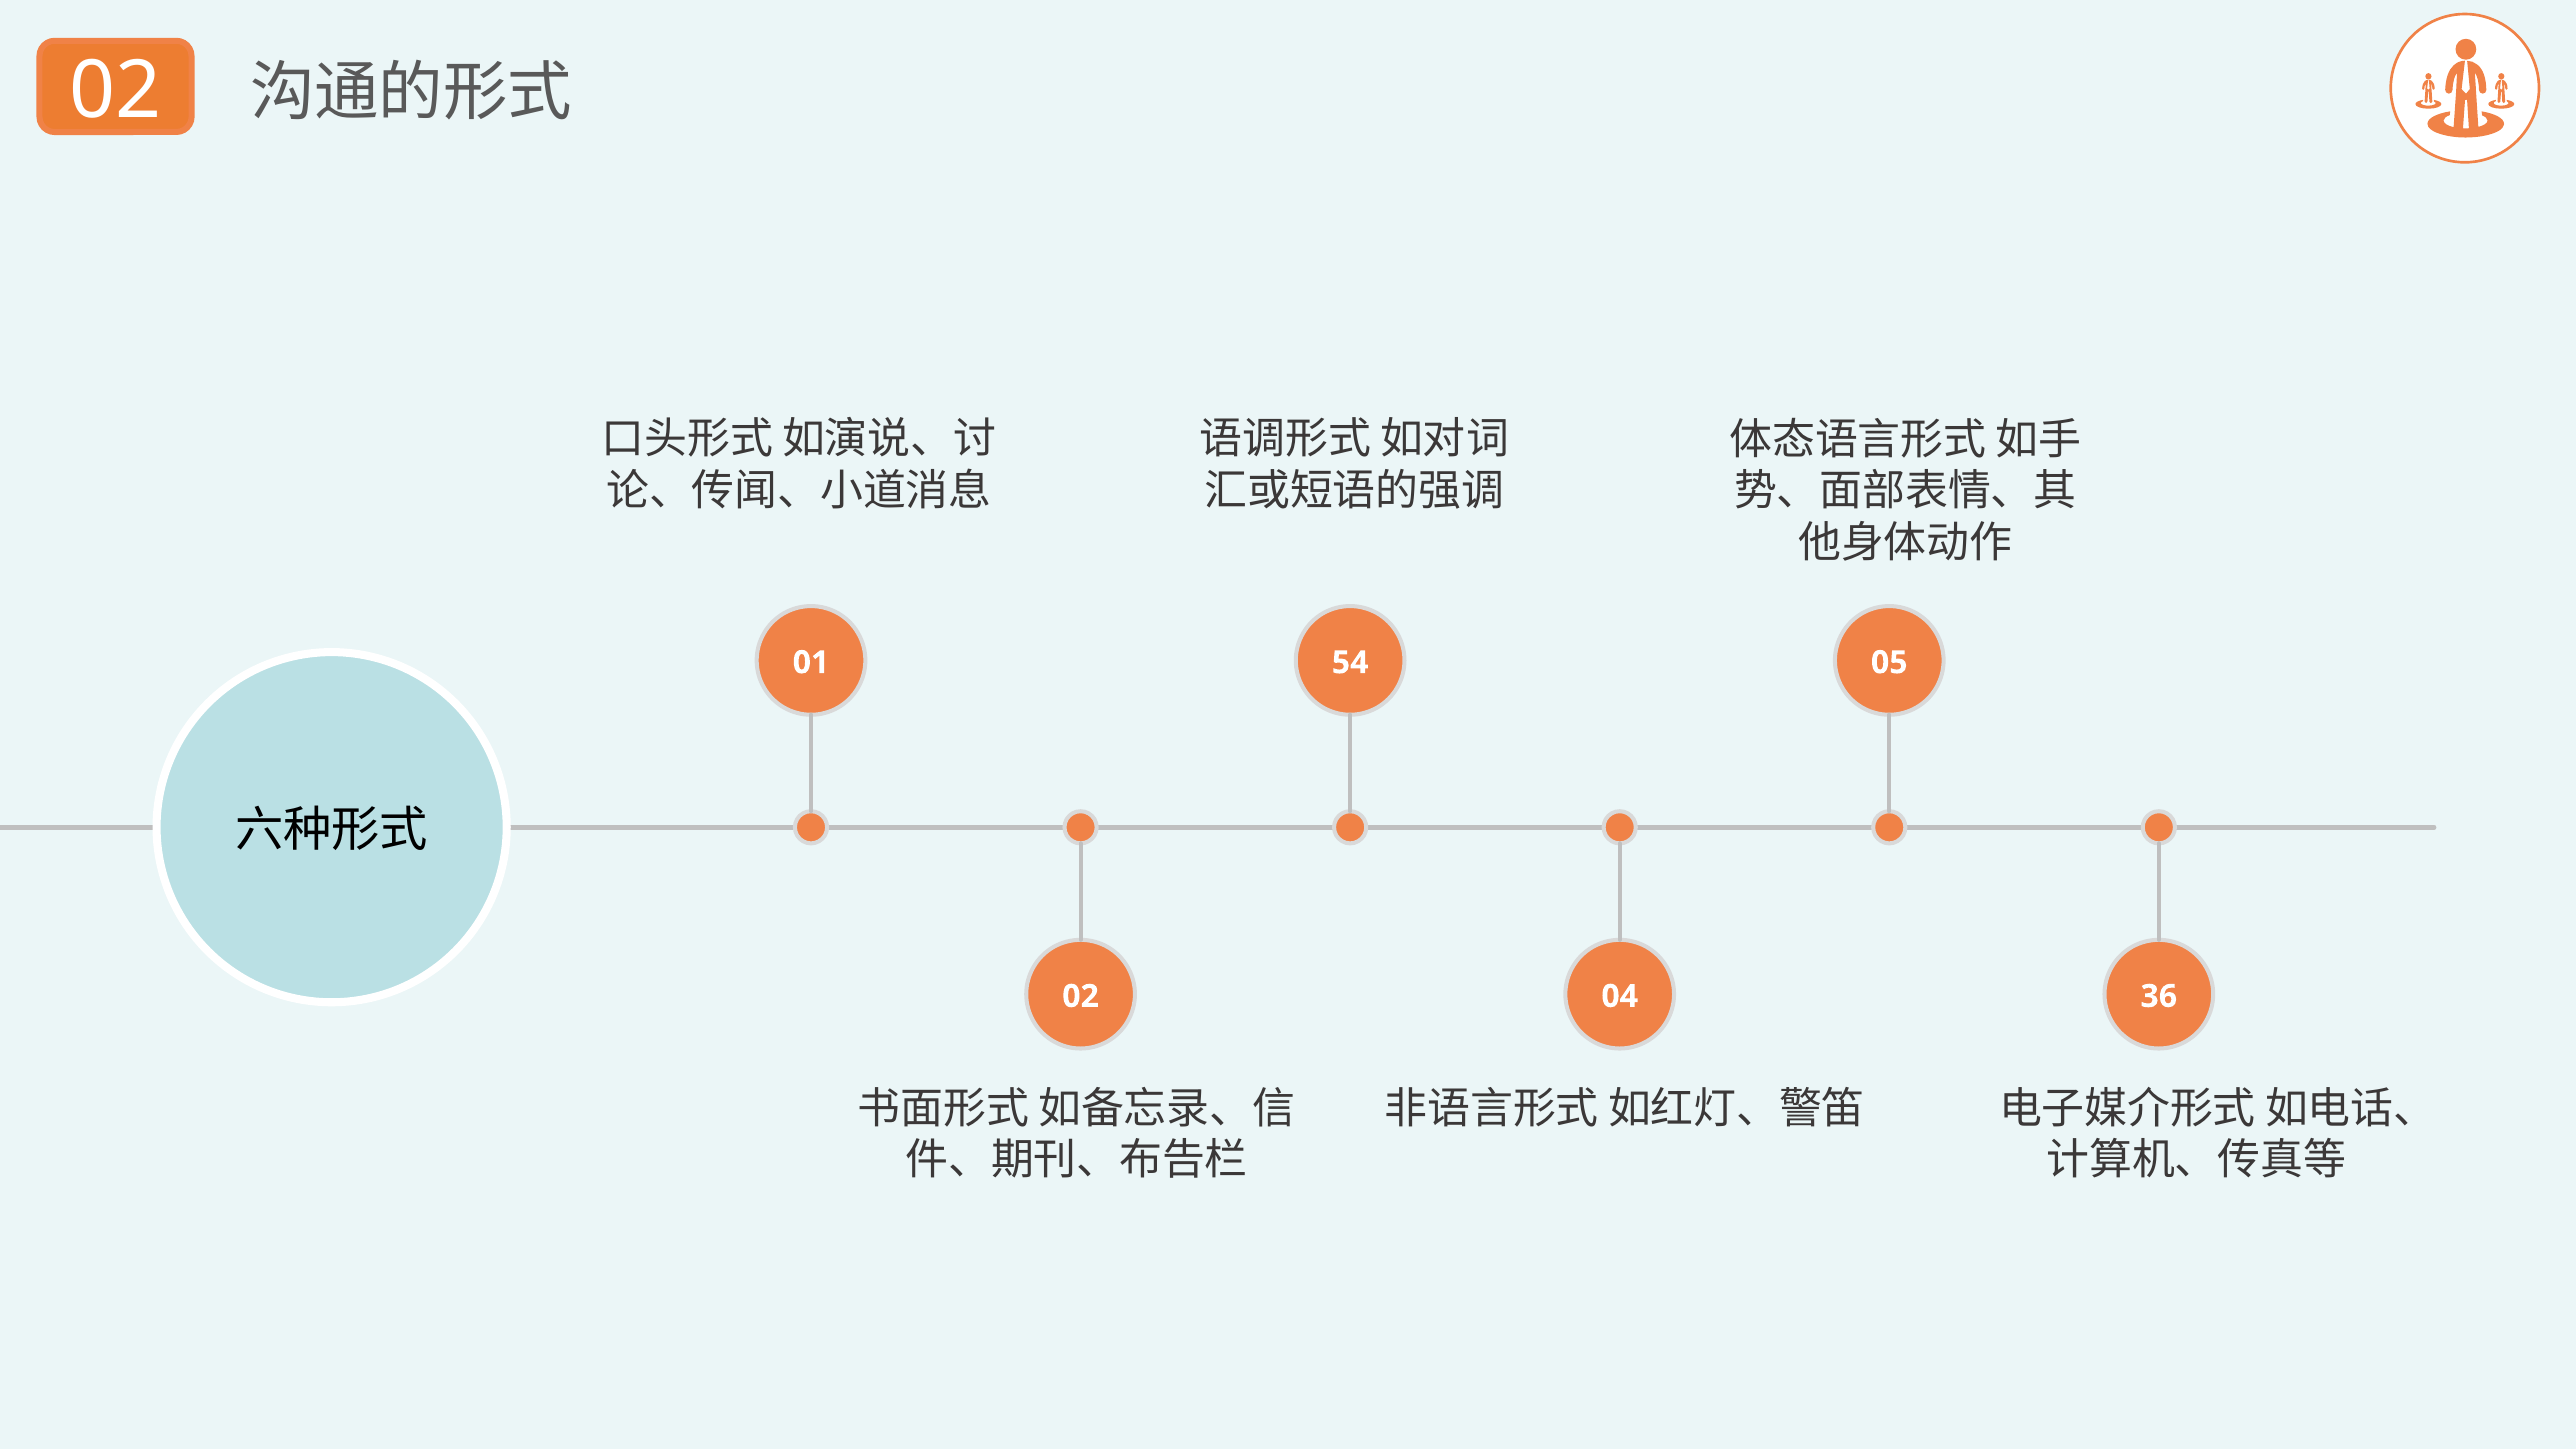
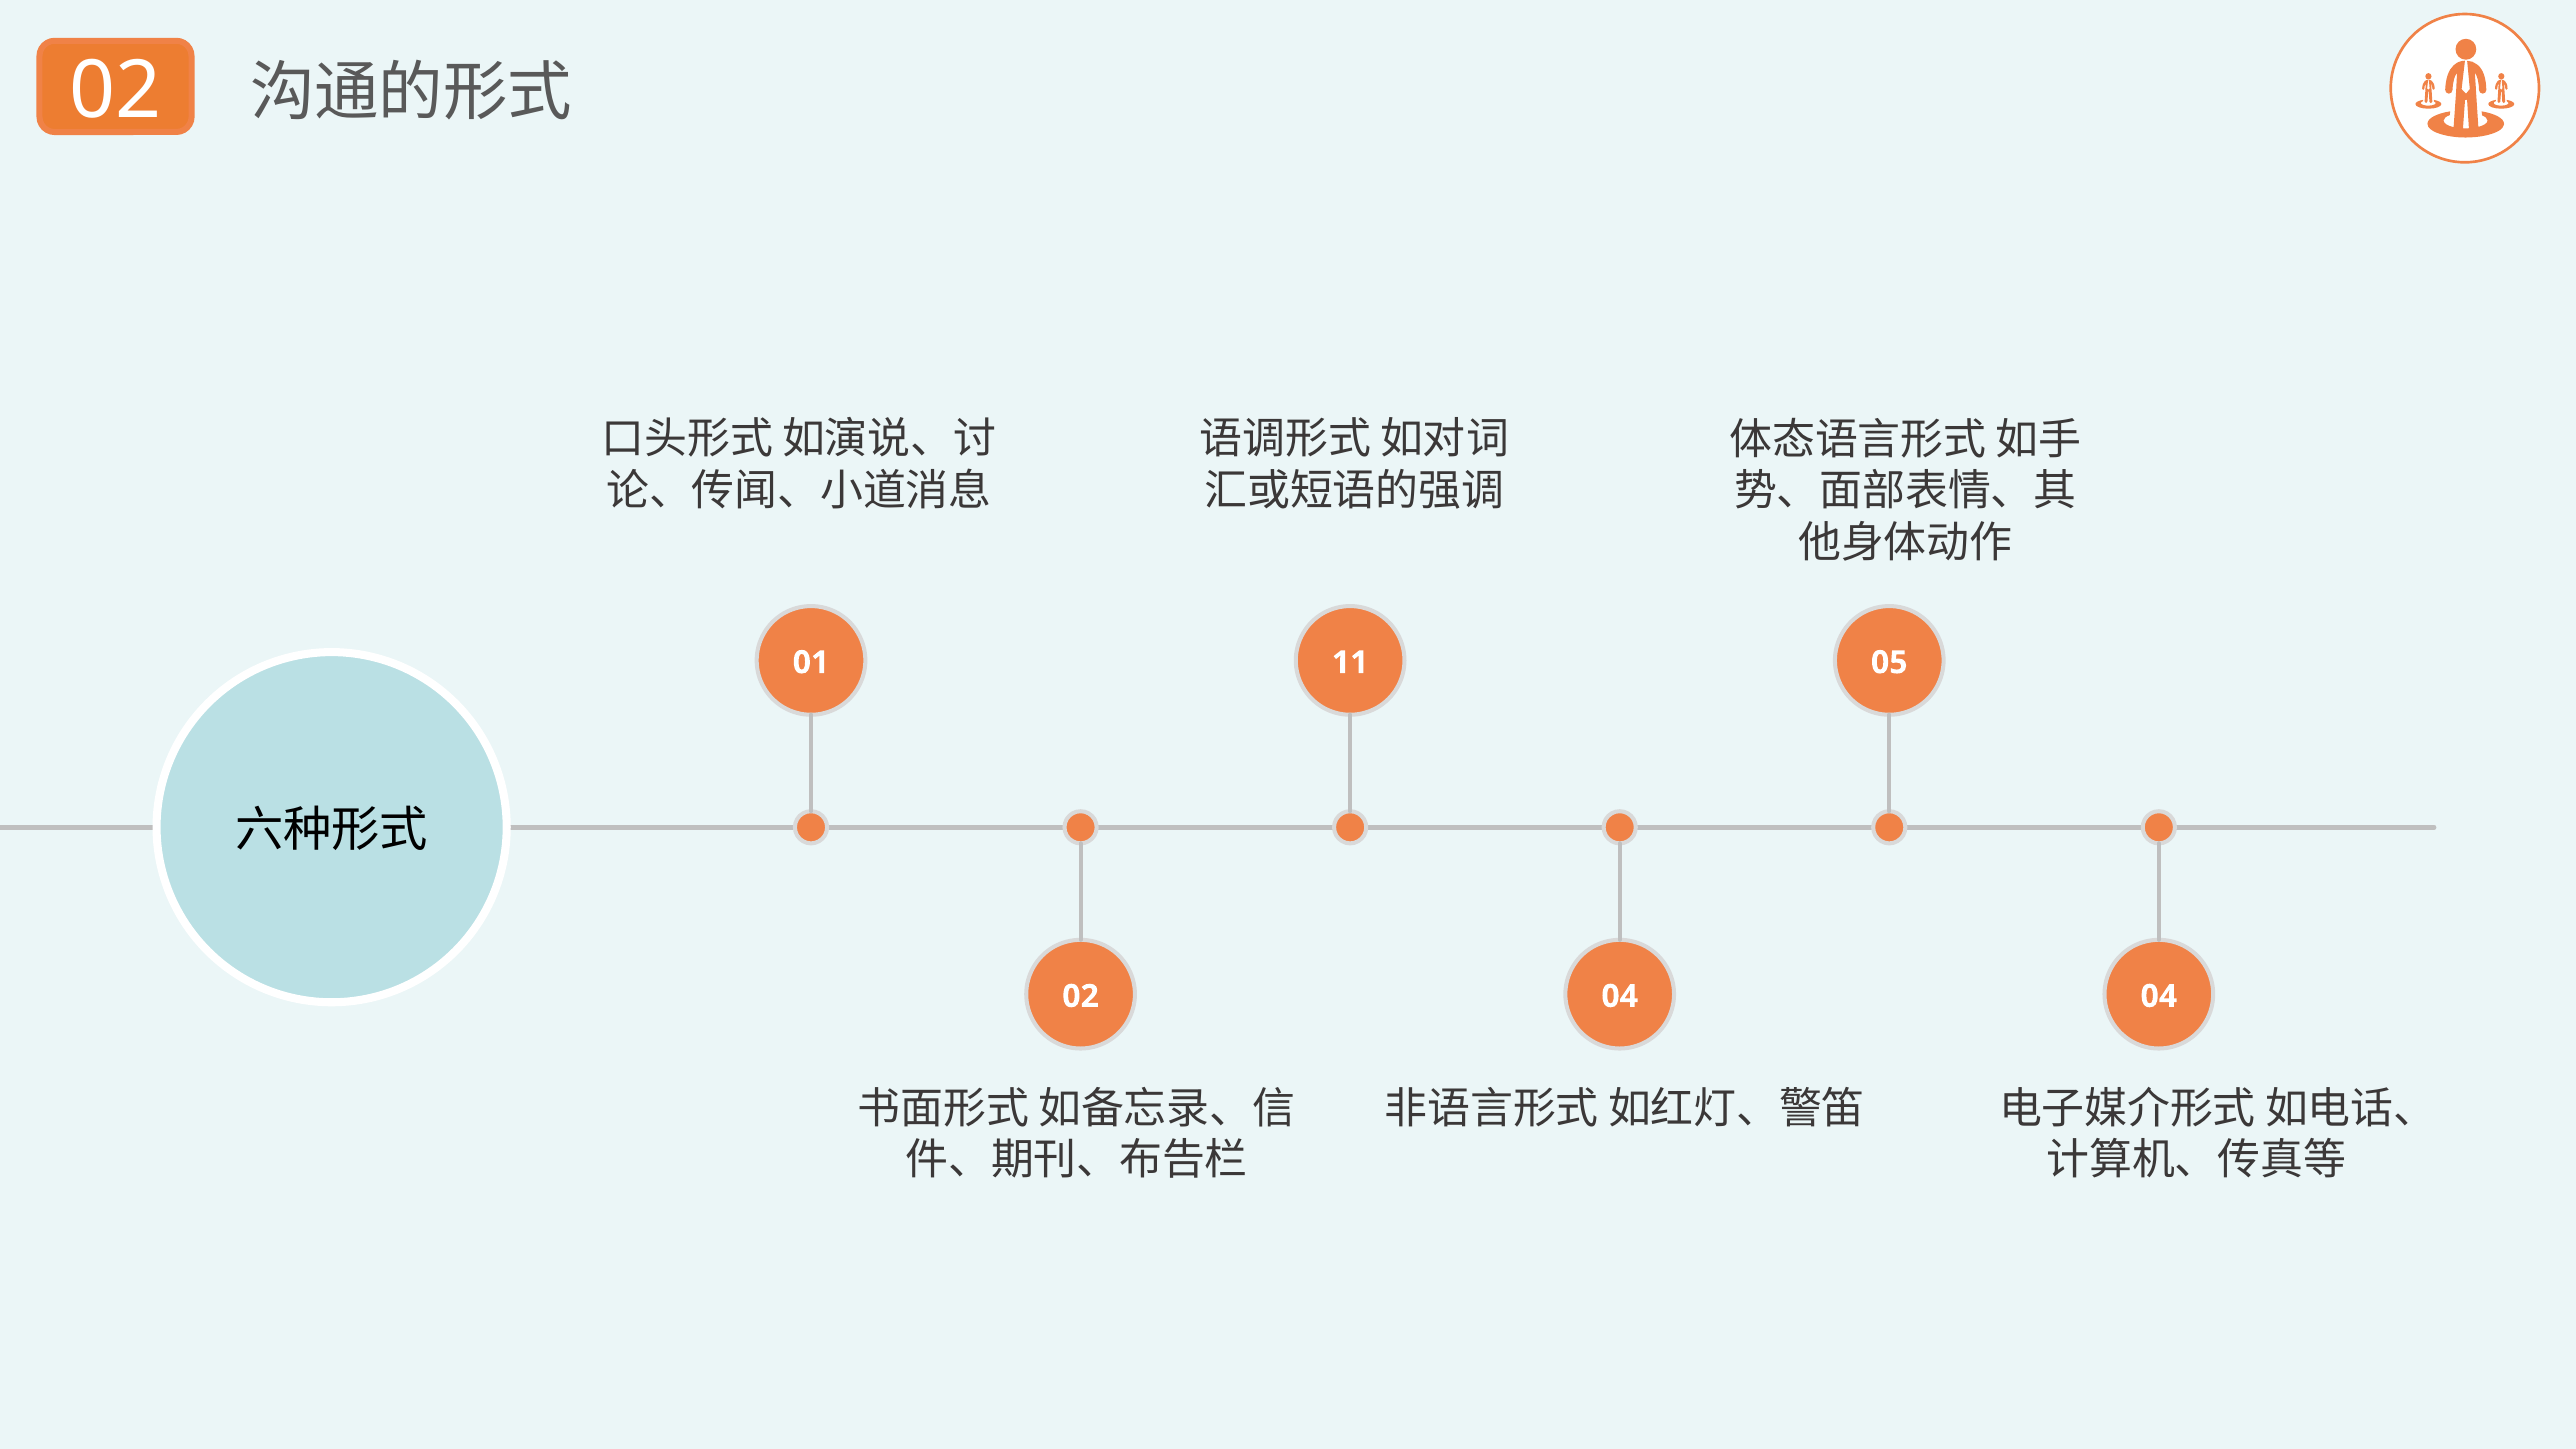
54: 54 -> 11
04 36: 36 -> 04
